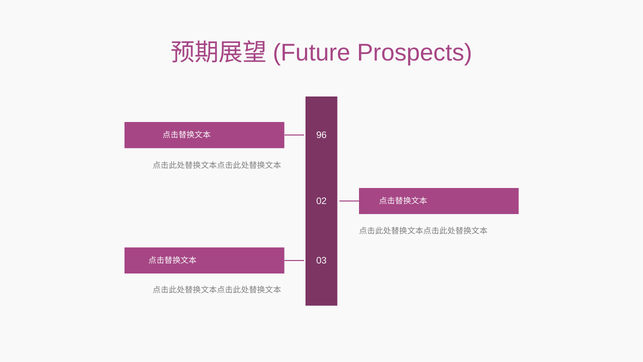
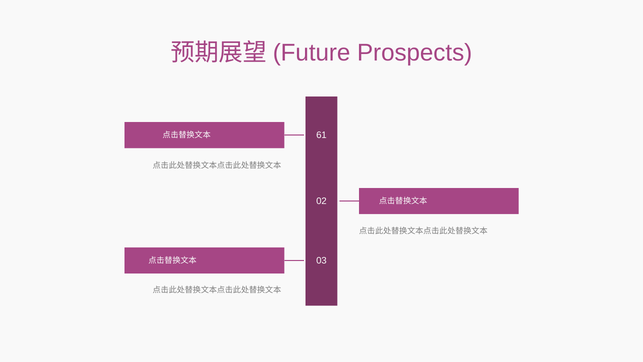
96: 96 -> 61
